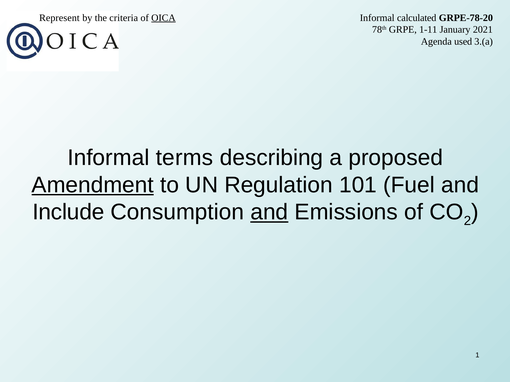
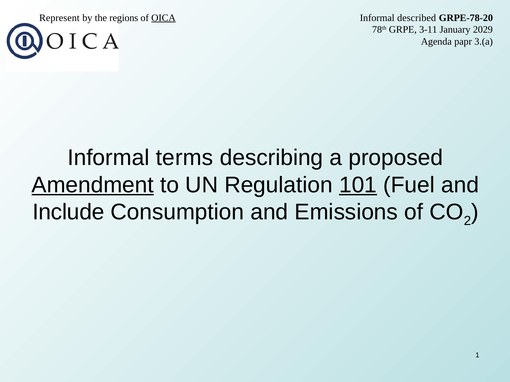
criteria: criteria -> regions
calculated: calculated -> described
1-11: 1-11 -> 3-11
2021: 2021 -> 2029
used: used -> papr
101 underline: none -> present
and at (269, 212) underline: present -> none
